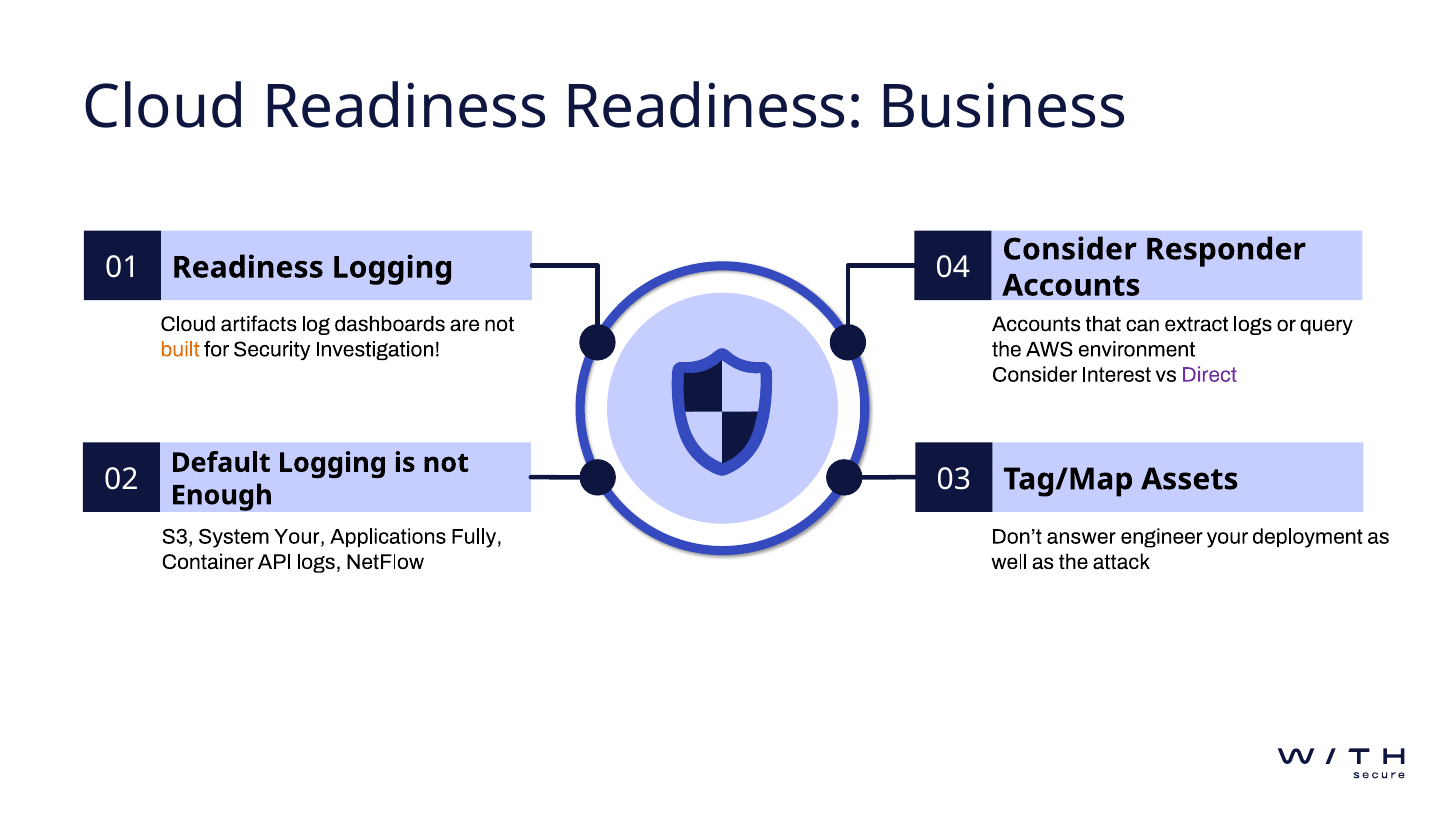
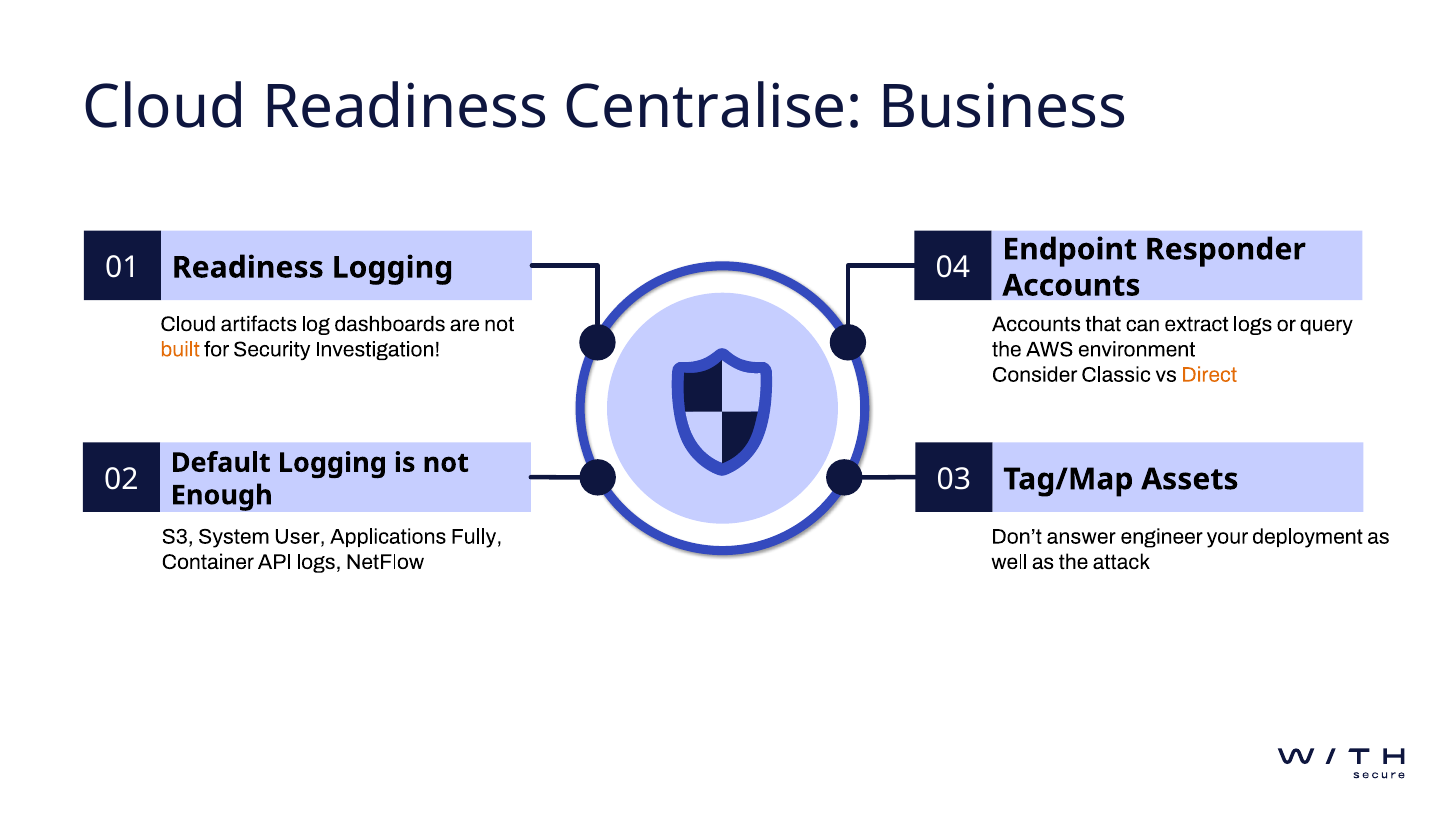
Readiness Readiness: Readiness -> Centralise
04 Consider: Consider -> Endpoint
Interest: Interest -> Classic
Direct colour: purple -> orange
System Your: Your -> User
